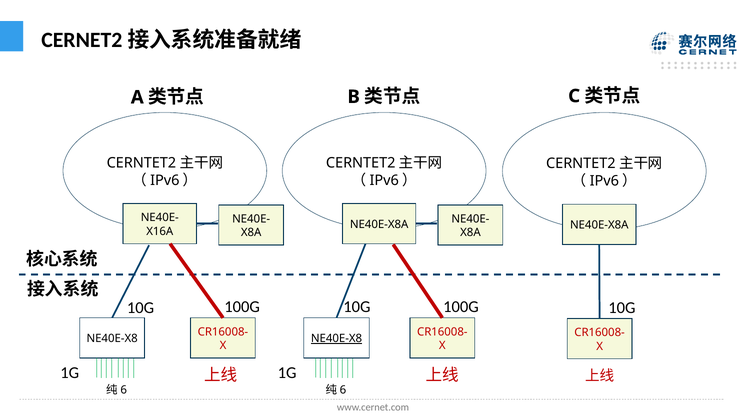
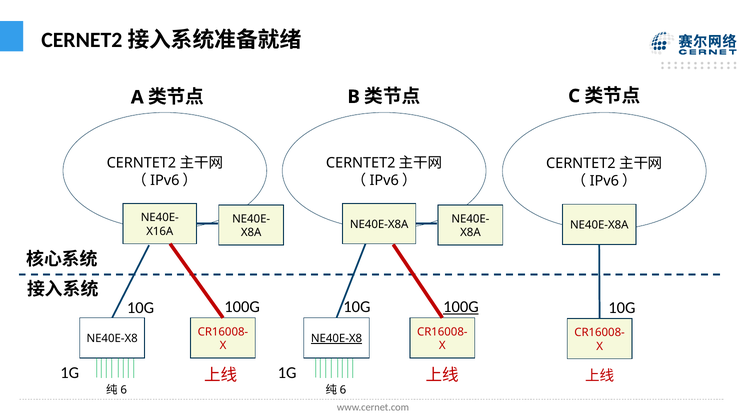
100G at (461, 307) underline: none -> present
